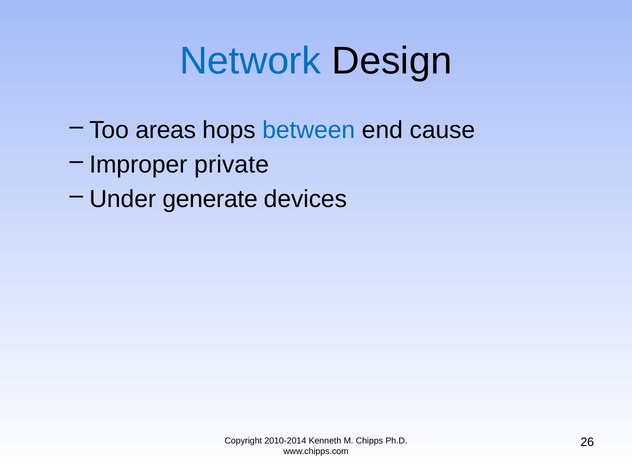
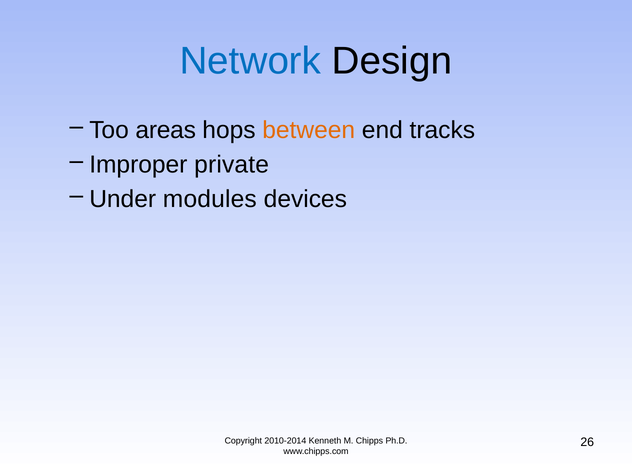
between colour: blue -> orange
cause: cause -> tracks
generate: generate -> modules
